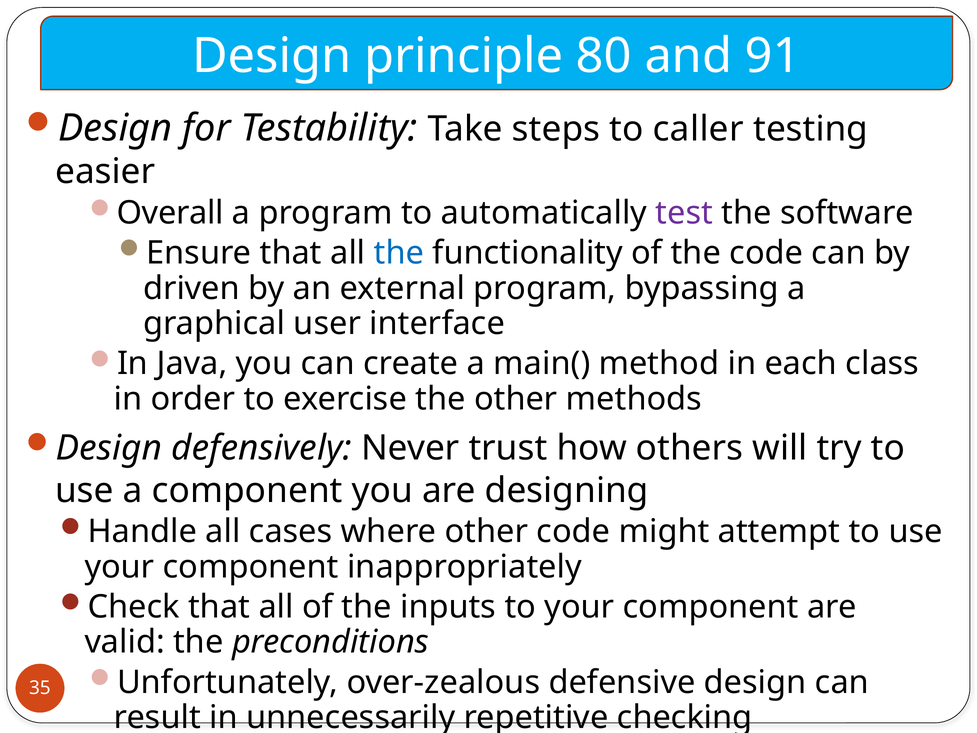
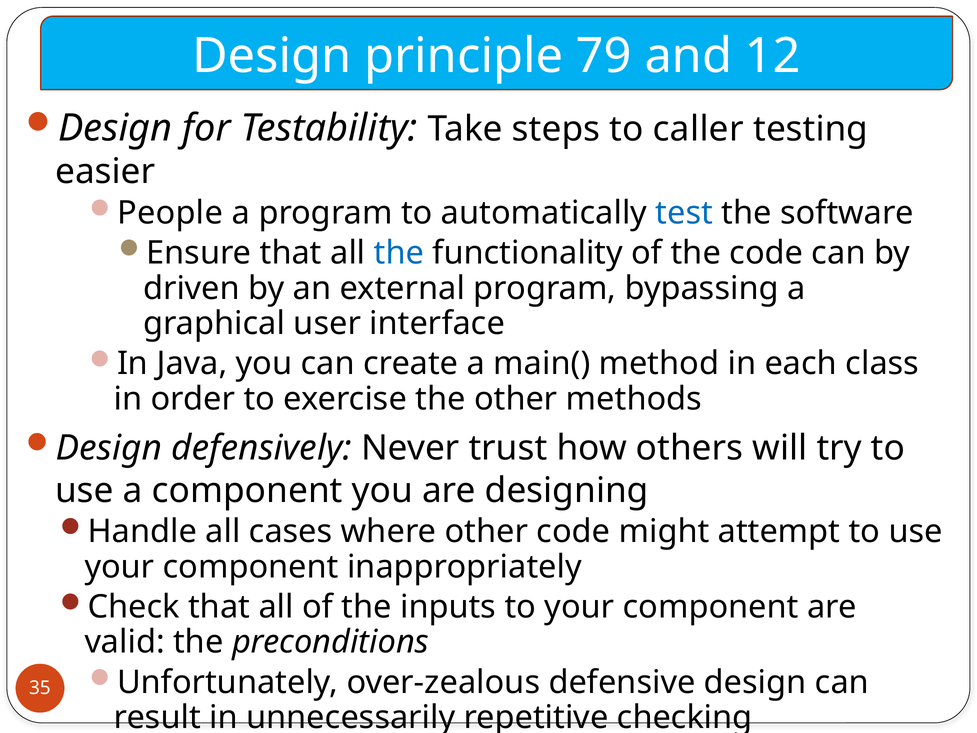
80: 80 -> 79
91: 91 -> 12
Overall: Overall -> People
test colour: purple -> blue
